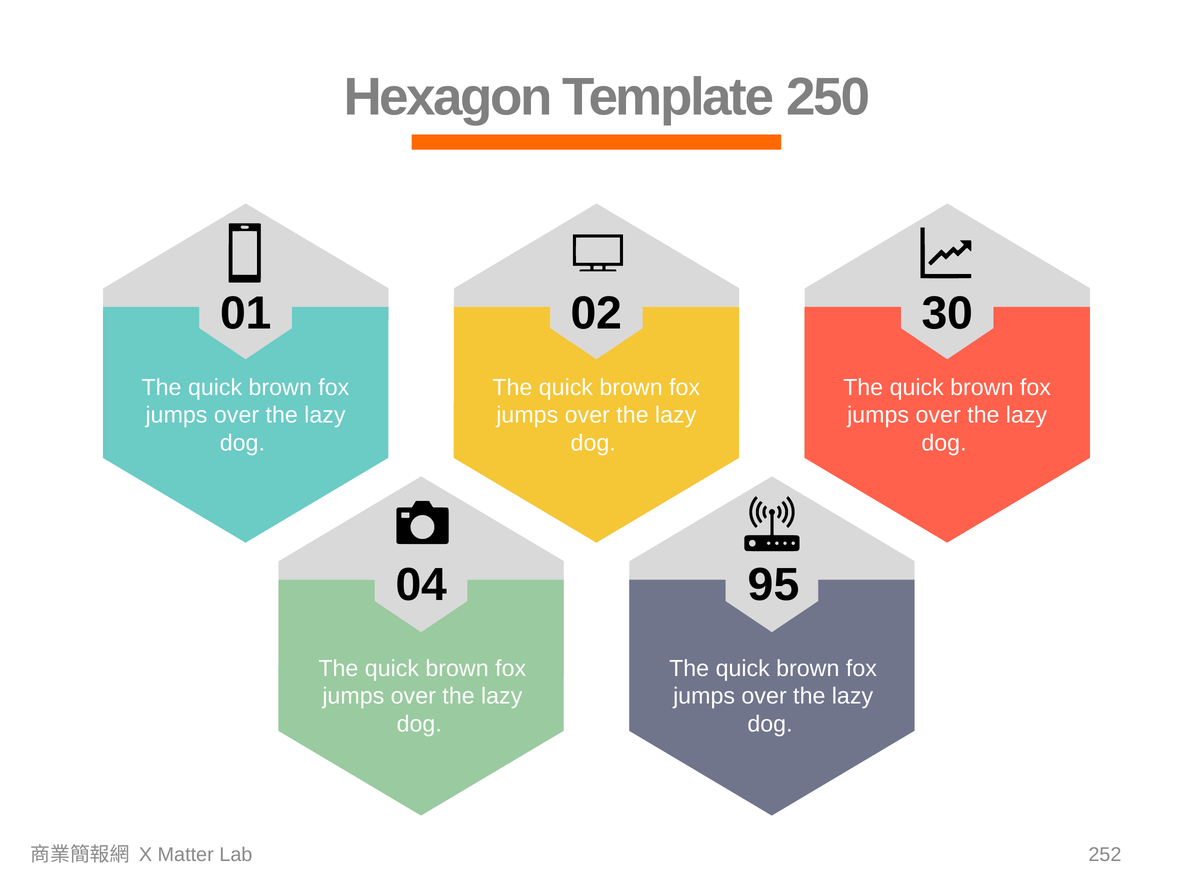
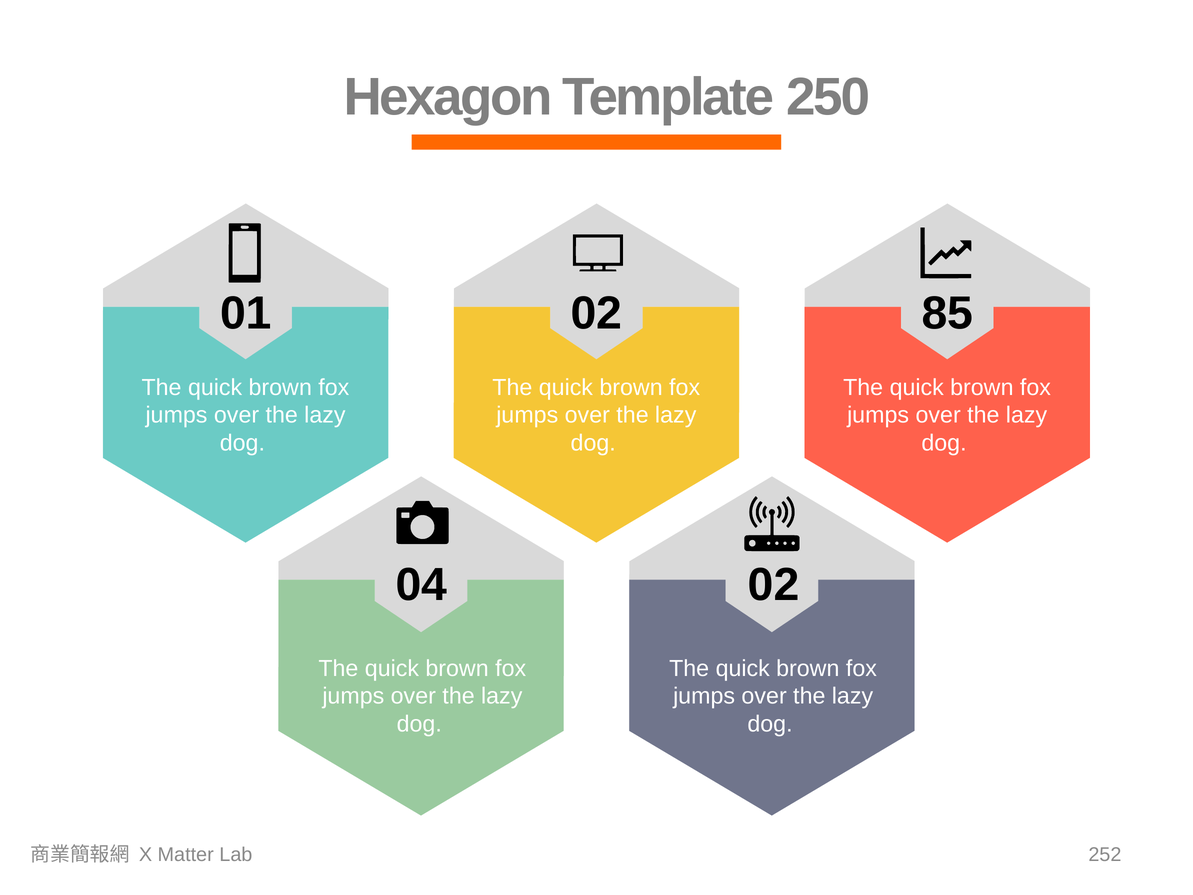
30: 30 -> 85
04 95: 95 -> 02
